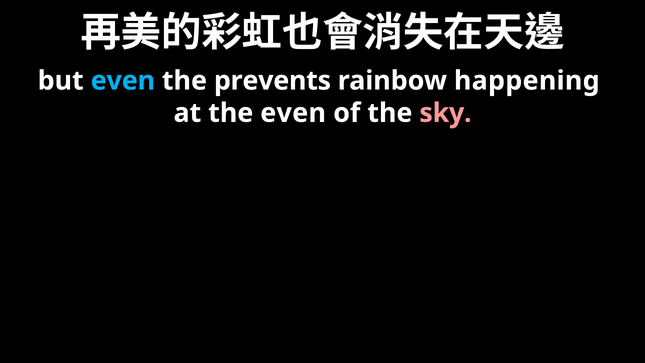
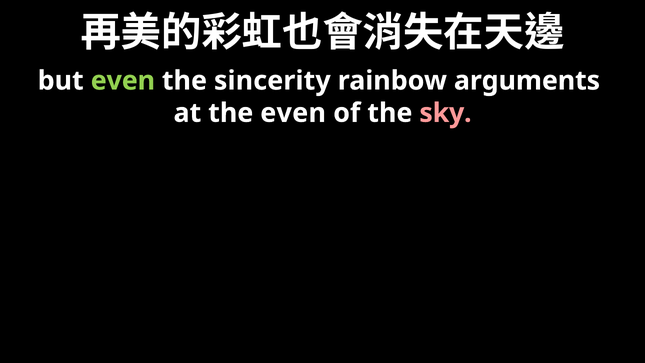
even at (123, 81) colour: light blue -> light green
prevents: prevents -> sincerity
happening: happening -> arguments
